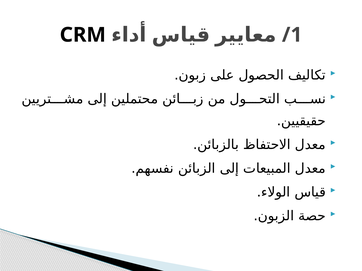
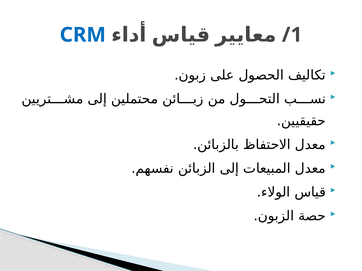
CRM colour: black -> blue
